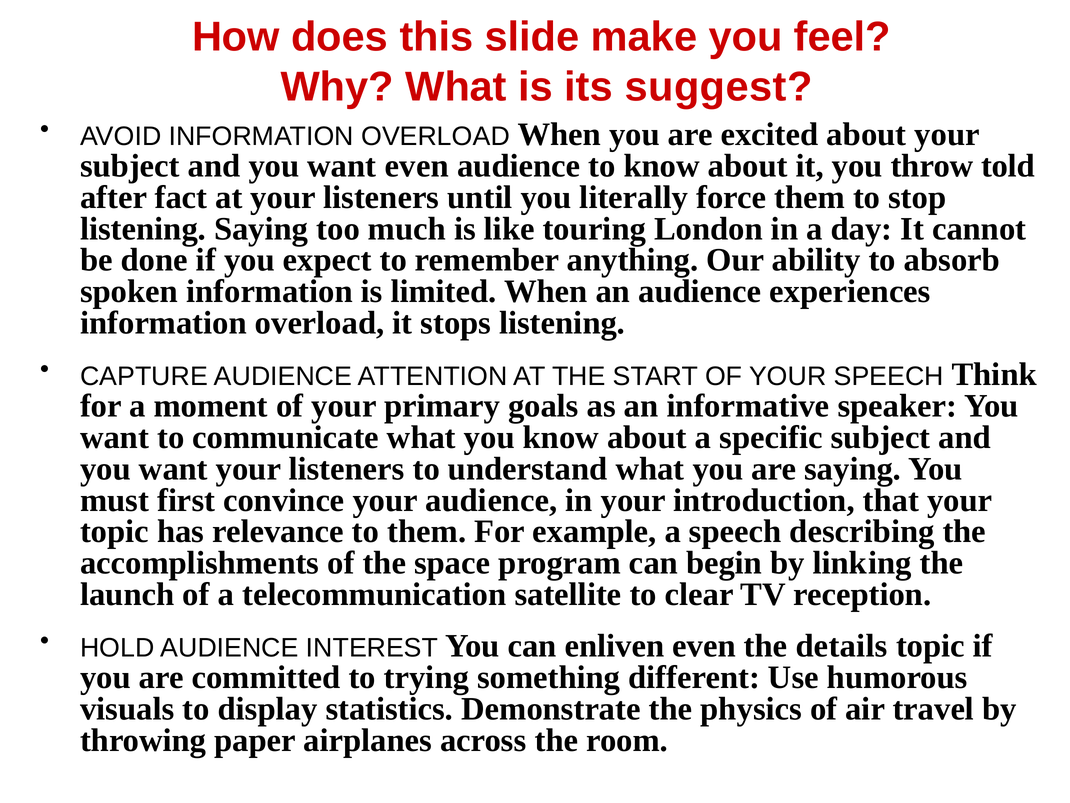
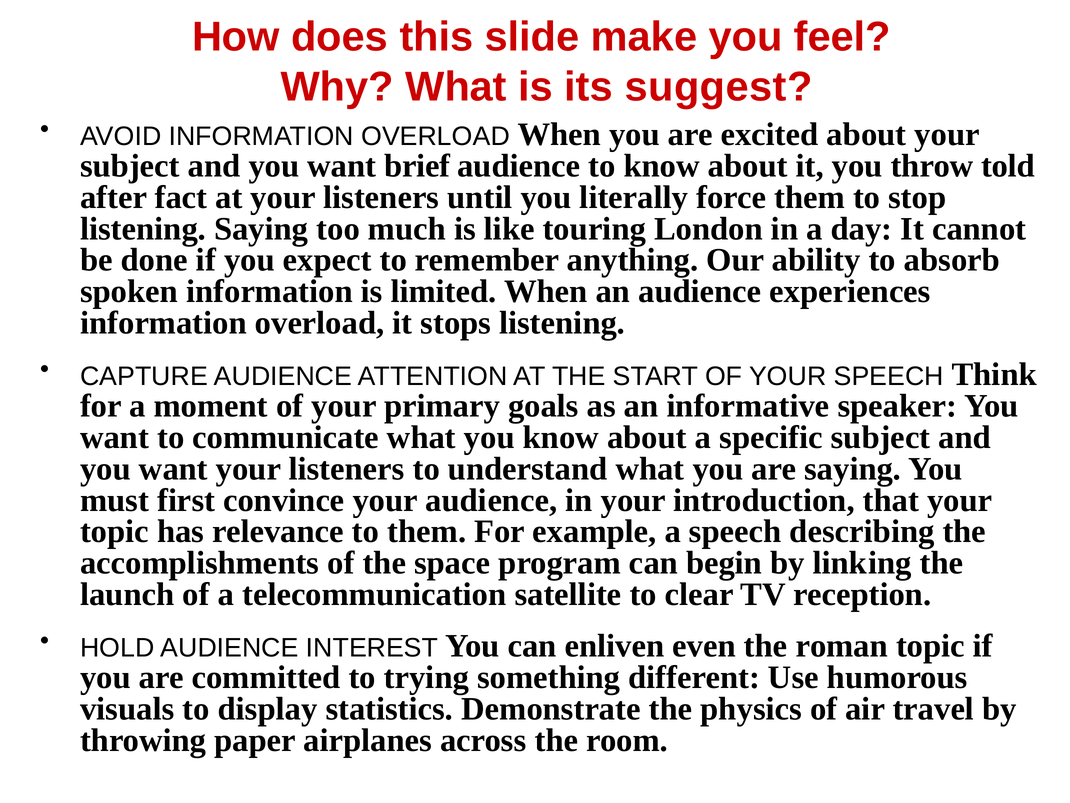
want even: even -> brief
details: details -> roman
